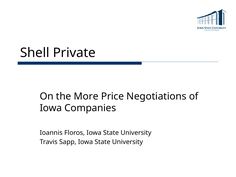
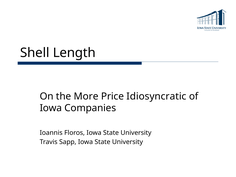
Private: Private -> Length
Negotiations: Negotiations -> Idiosyncratic
